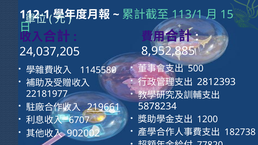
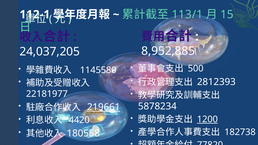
1200 underline: none -> present
6707: 6707 -> 4420
902002: 902002 -> 180558
